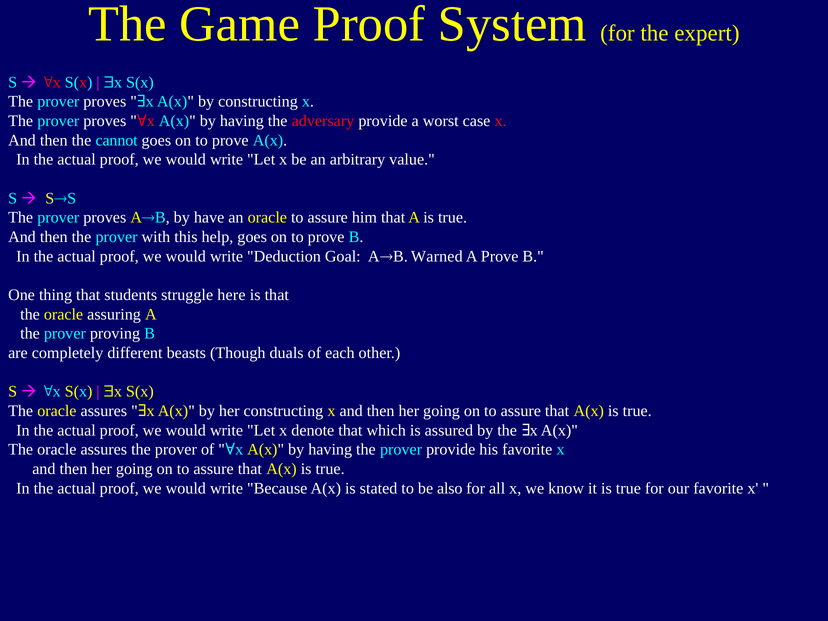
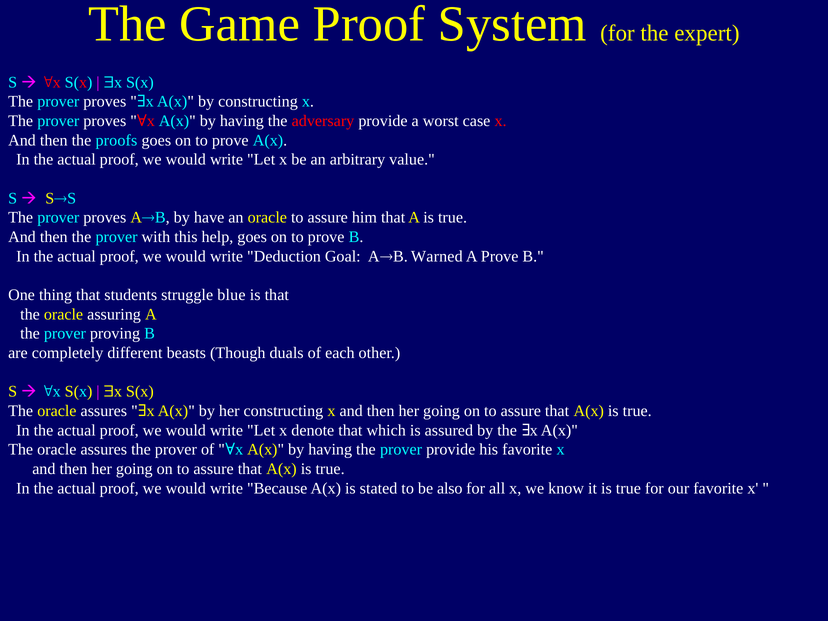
cannot: cannot -> proofs
here: here -> blue
